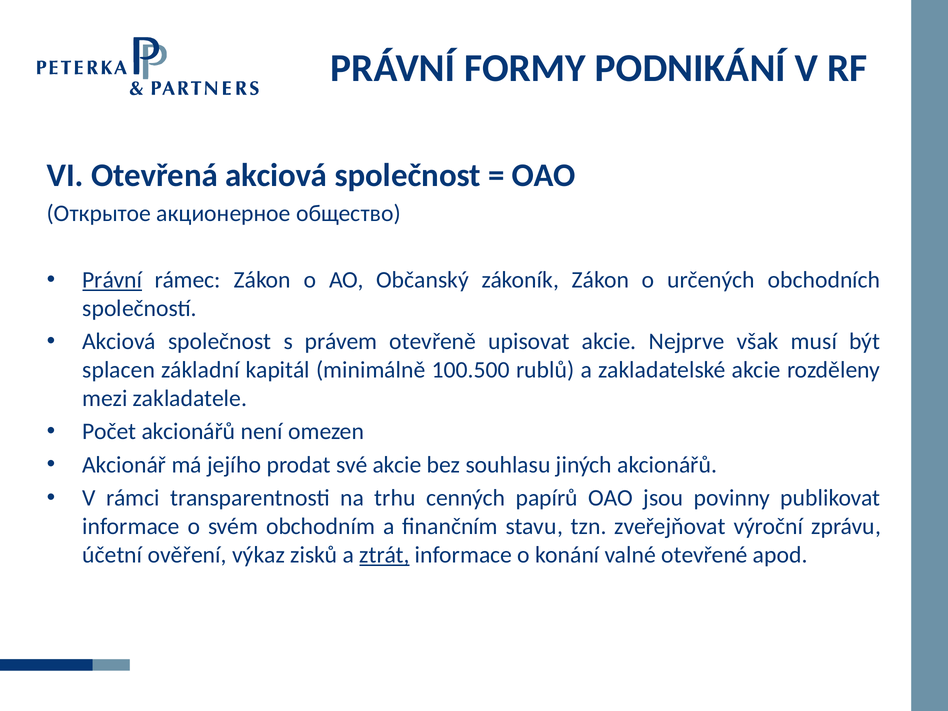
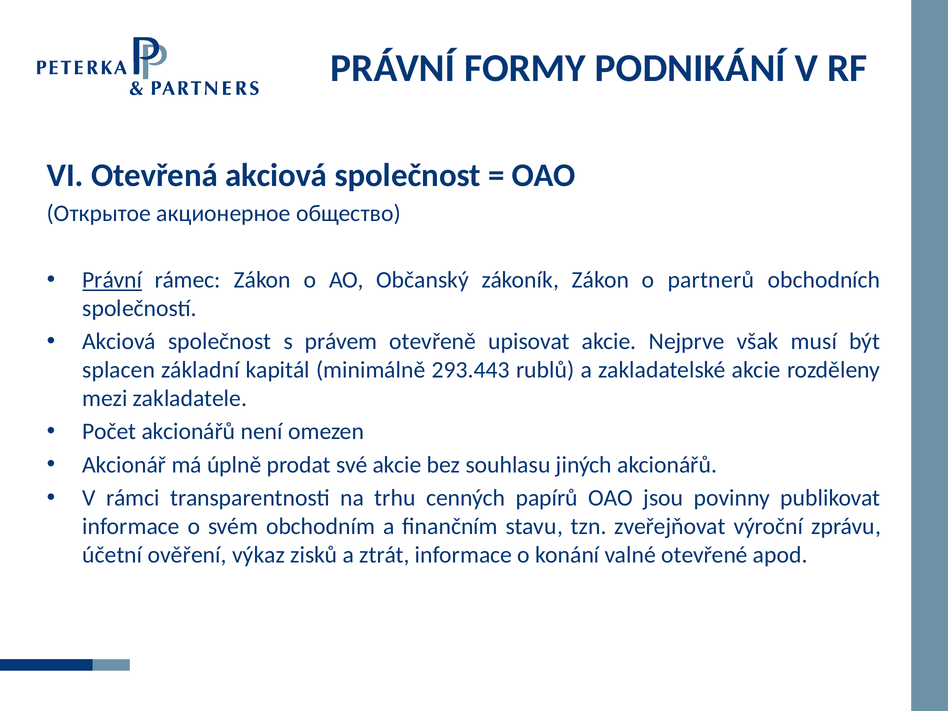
určených: určených -> partnerů
100.500: 100.500 -> 293.443
jejího: jejího -> úplně
ztrát underline: present -> none
